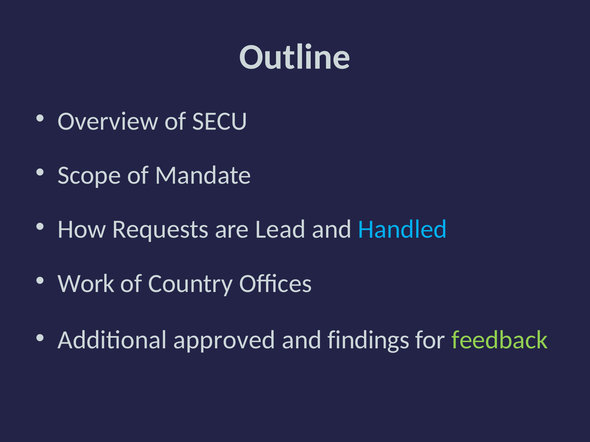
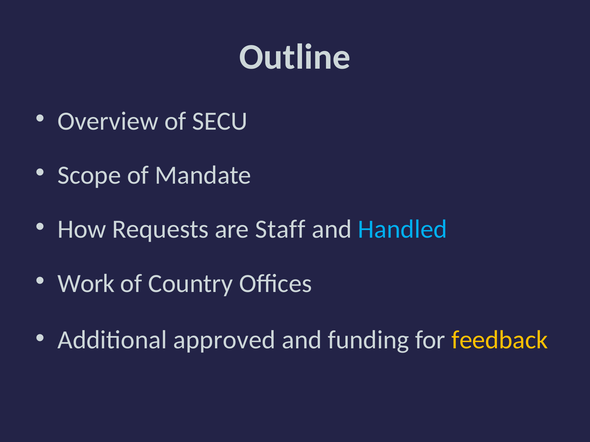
Lead: Lead -> Staff
findings: findings -> funding
feedback colour: light green -> yellow
